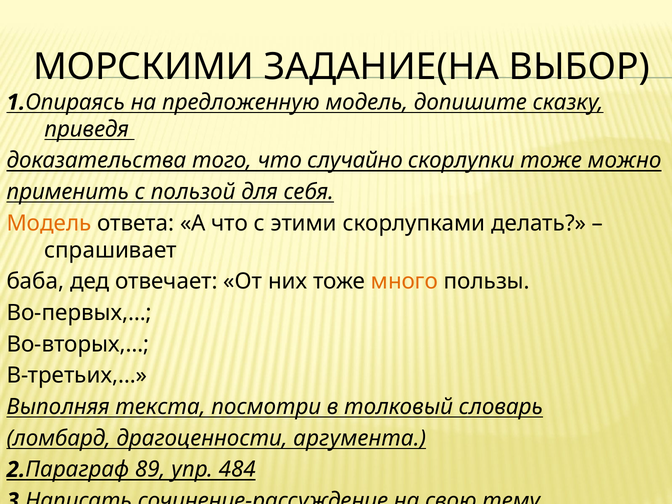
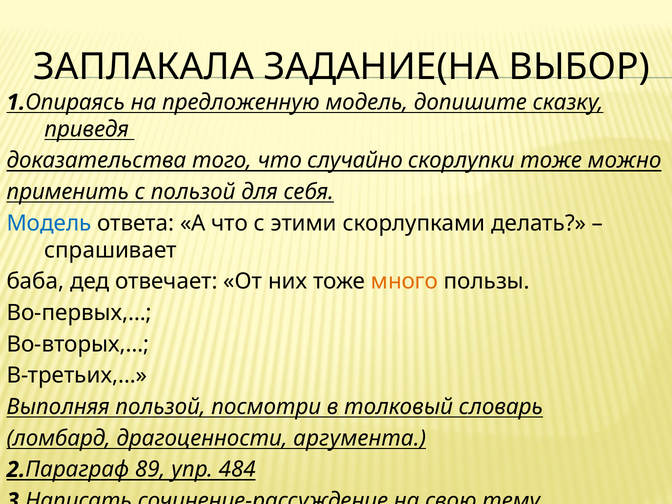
МОРСКИМИ: МОРСКИМИ -> ЗАПЛАКАЛА
Модель at (49, 223) colour: orange -> blue
Выполняя текста: текста -> пользой
